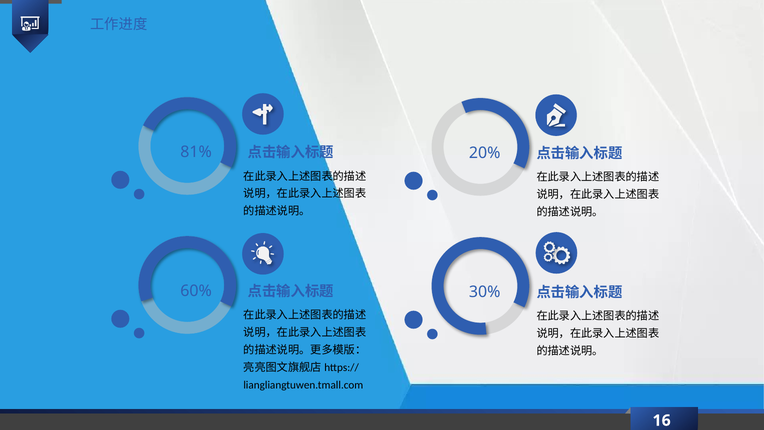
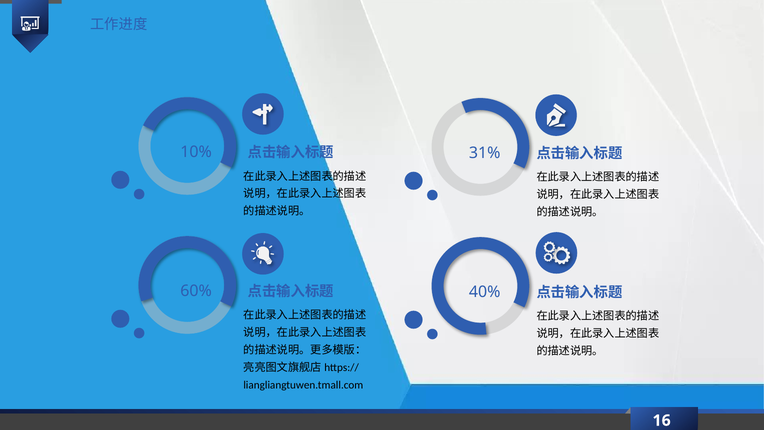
81%: 81% -> 10%
20%: 20% -> 31%
30%: 30% -> 40%
